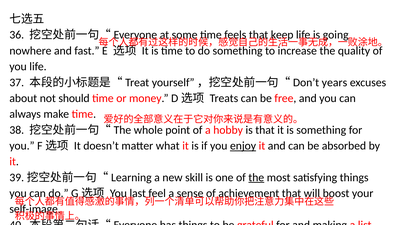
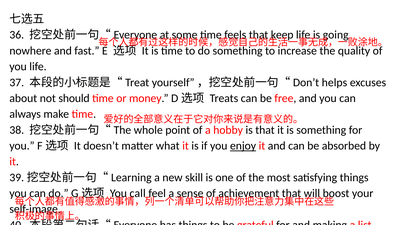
years at (334, 82): years -> helps
the at (256, 177) underline: present -> none
last: last -> call
